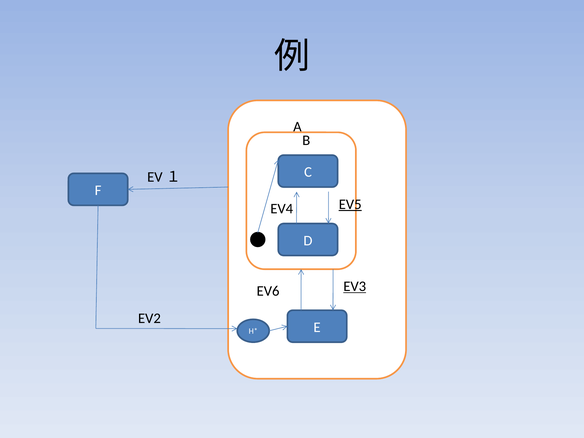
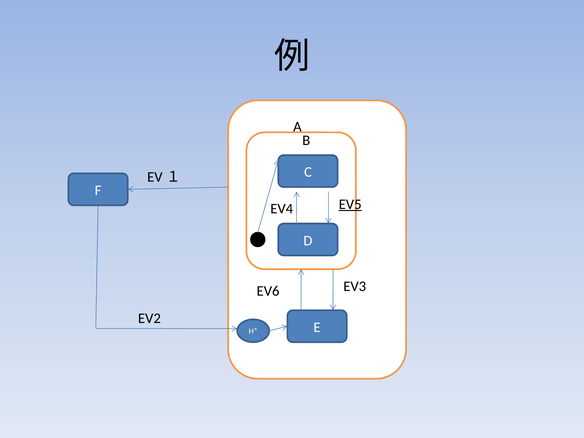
EV3 underline: present -> none
